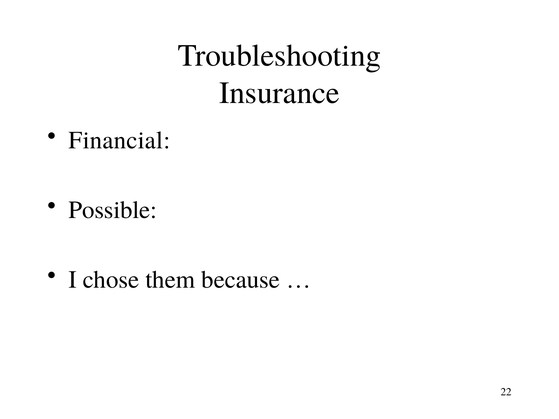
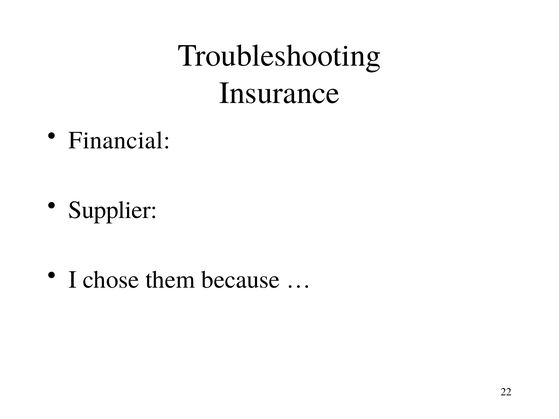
Possible: Possible -> Supplier
